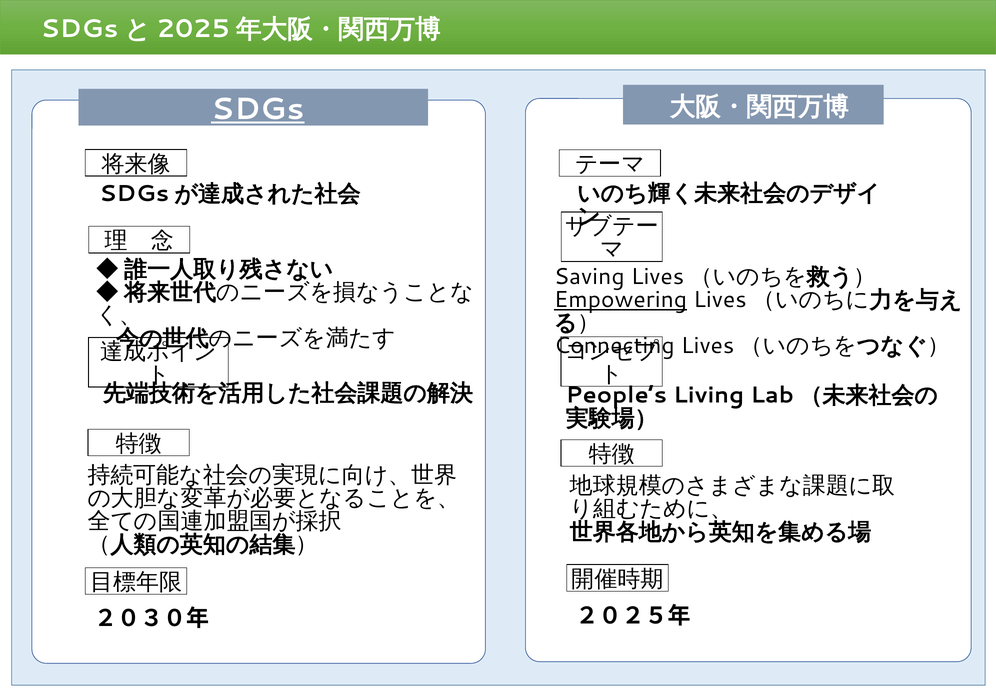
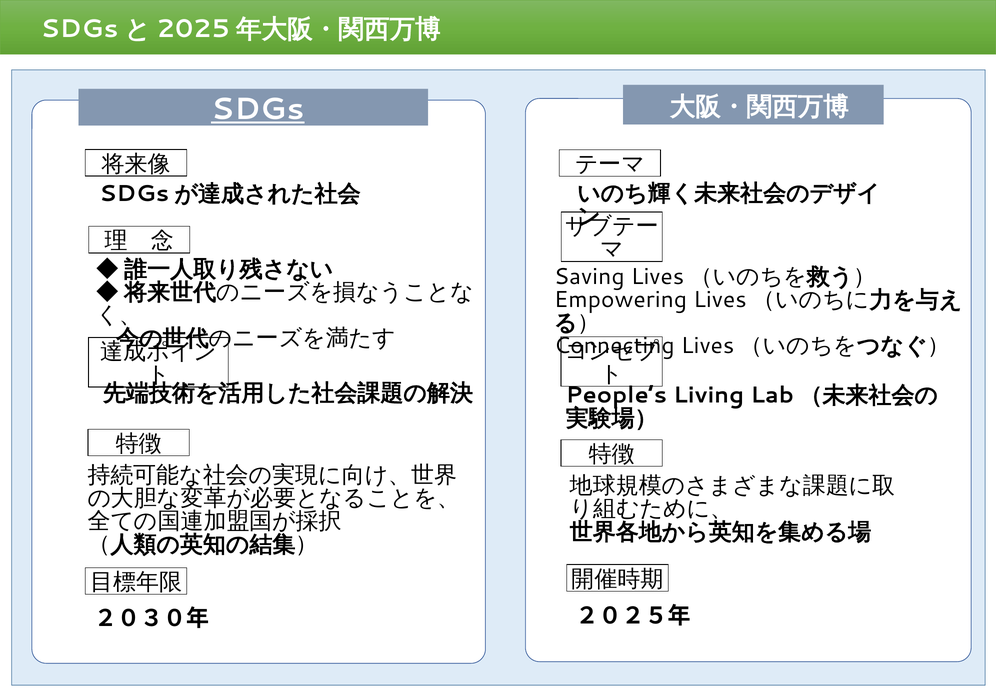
Empowering underline: present -> none
